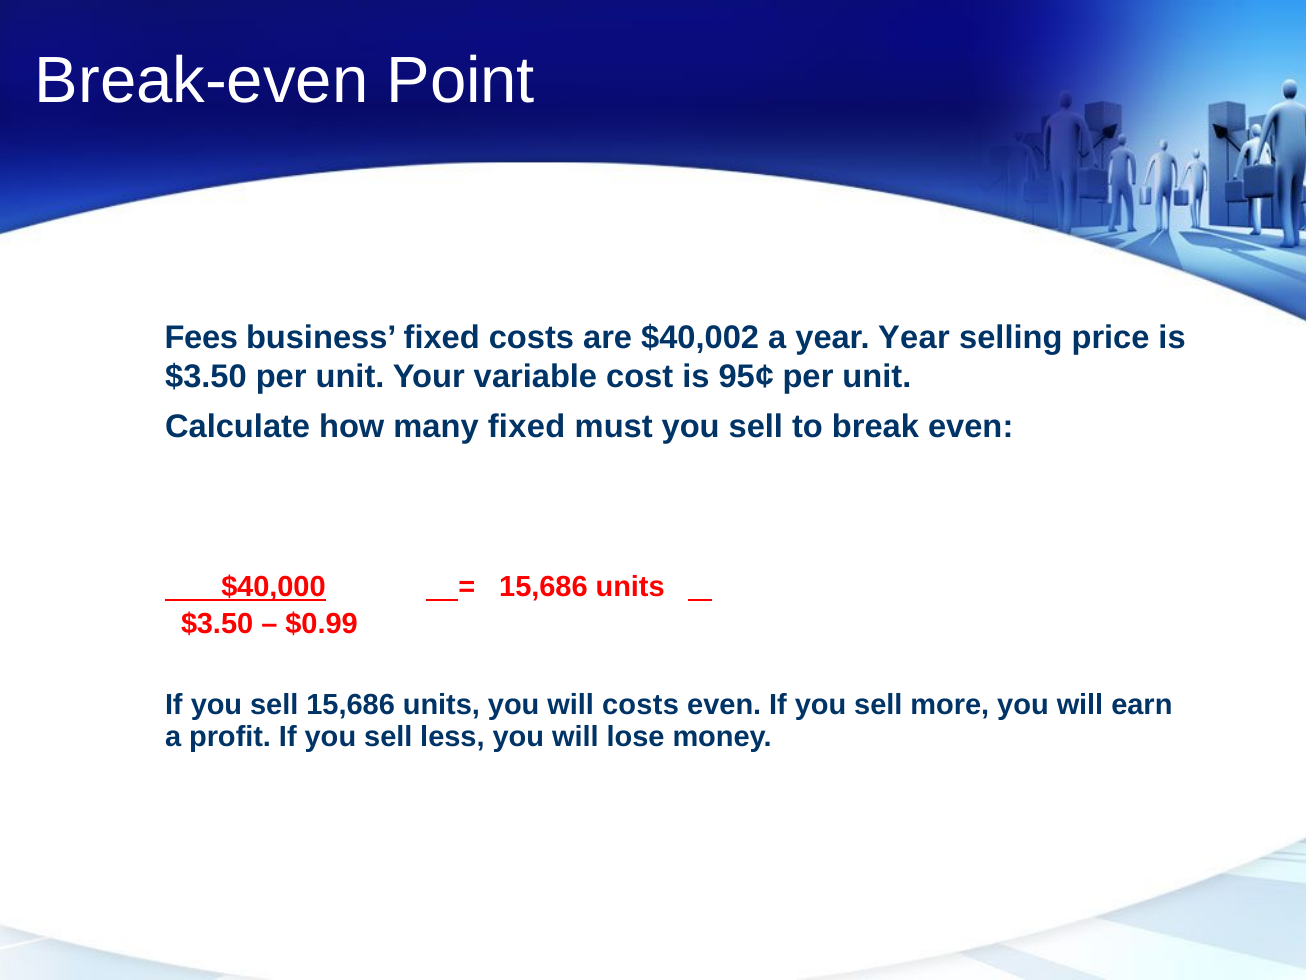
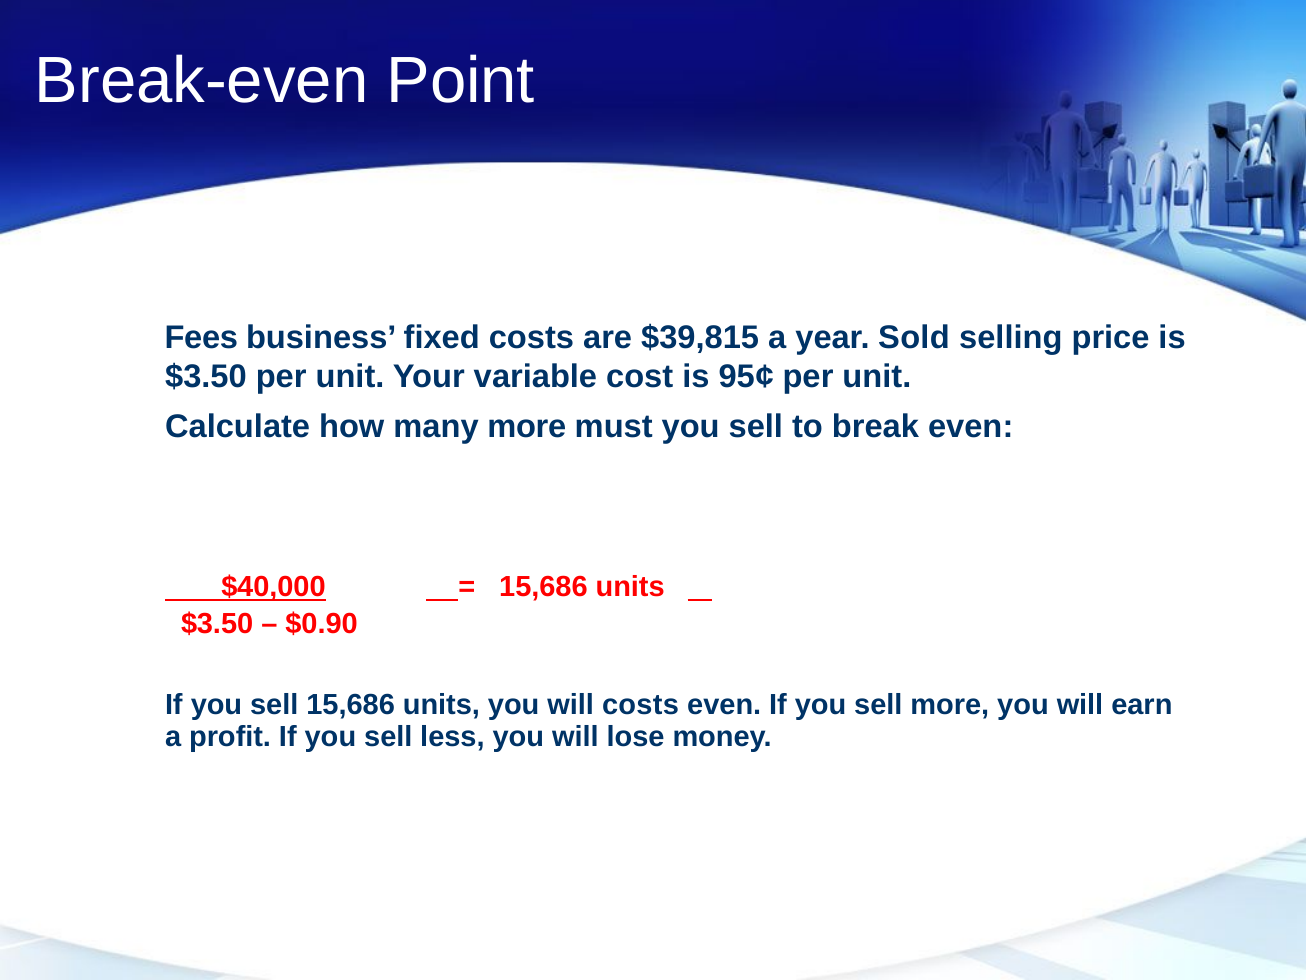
$40,002: $40,002 -> $39,815
year Year: Year -> Sold
many fixed: fixed -> more
$0.99: $0.99 -> $0.90
